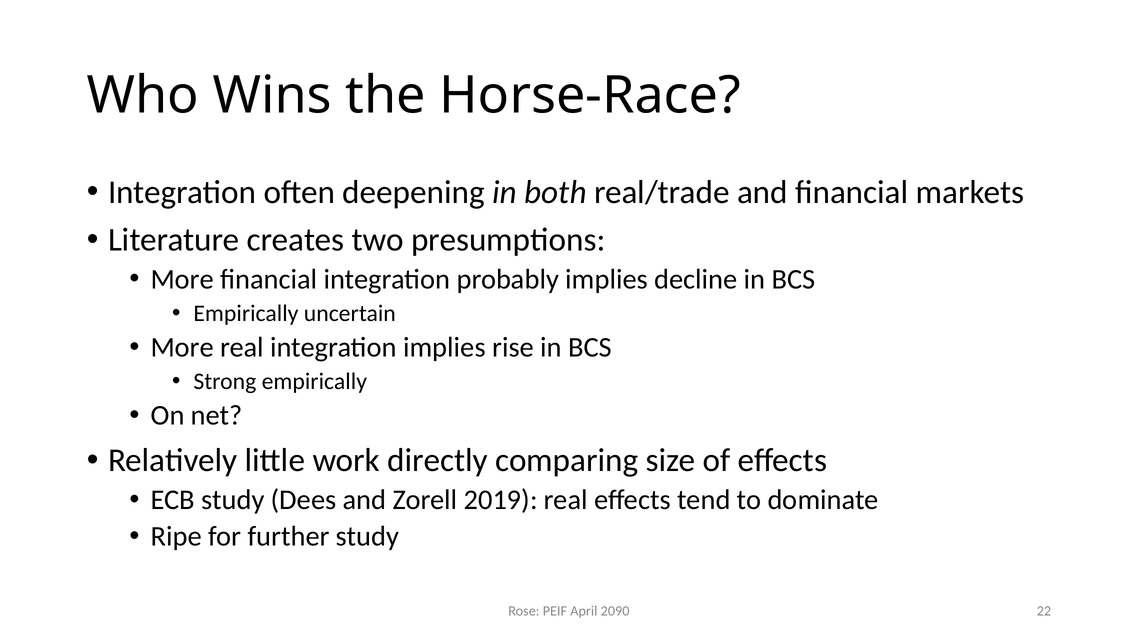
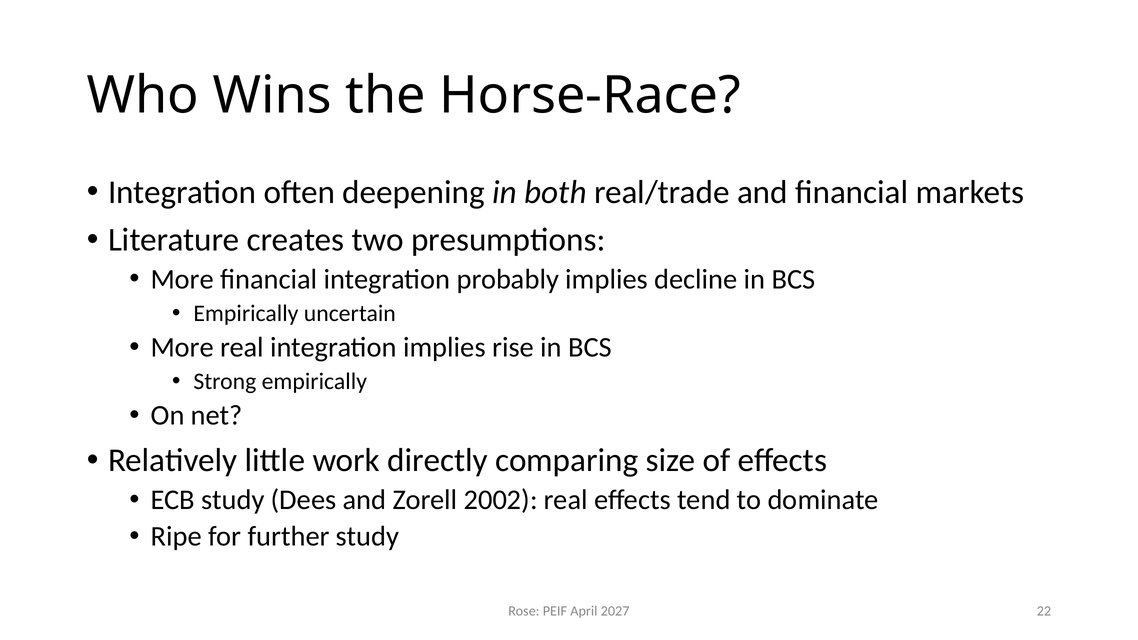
2019: 2019 -> 2002
2090: 2090 -> 2027
